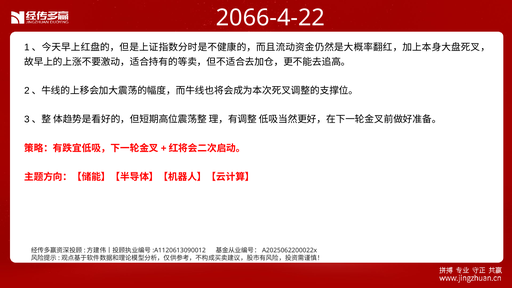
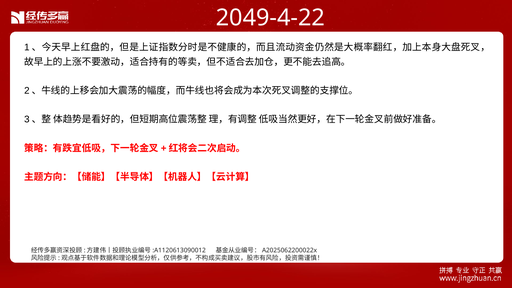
2066-4-22: 2066-4-22 -> 2049-4-22
